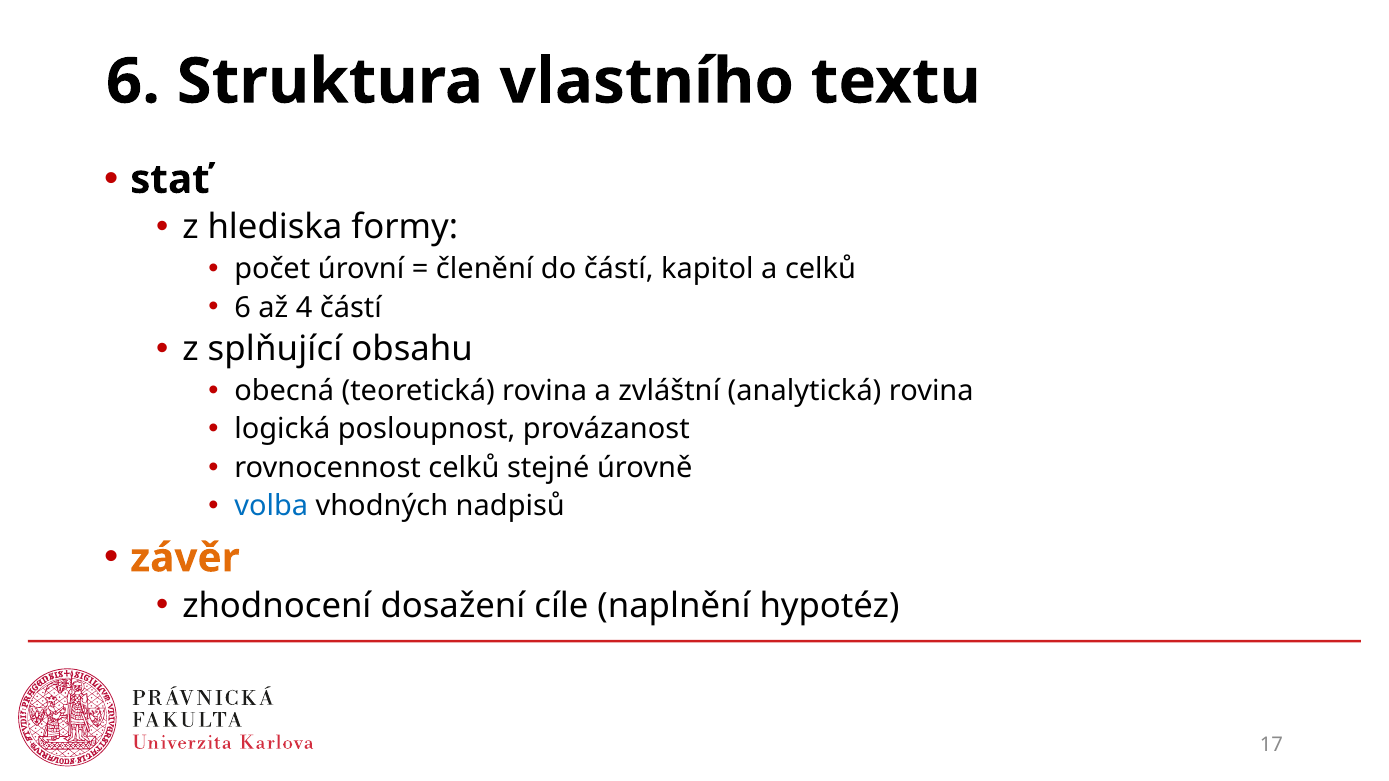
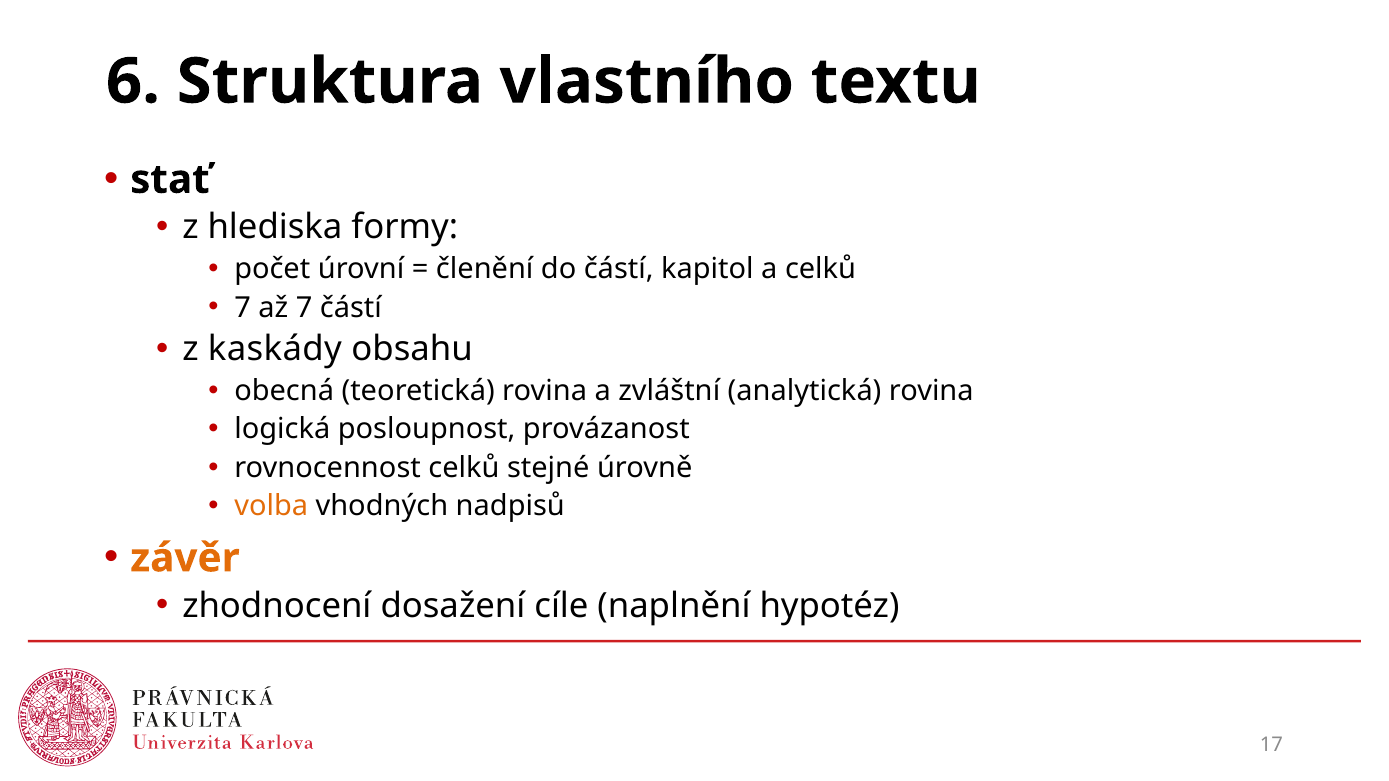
6 at (243, 308): 6 -> 7
až 4: 4 -> 7
splňující: splňující -> kaskády
volba colour: blue -> orange
